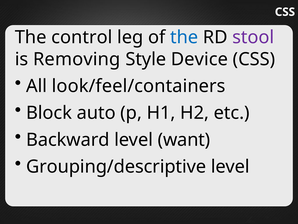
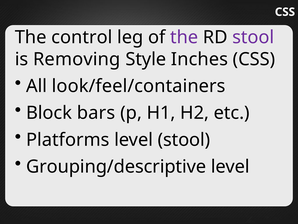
the at (184, 37) colour: blue -> purple
Device: Device -> Inches
auto: auto -> bars
Backward: Backward -> Platforms
level want: want -> stool
